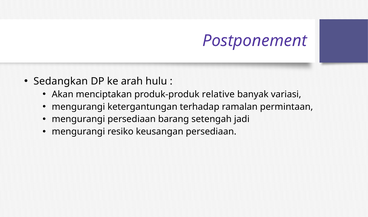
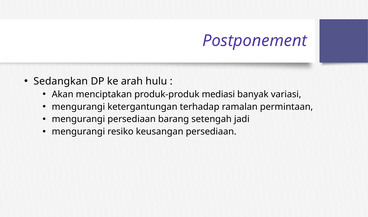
relative: relative -> mediasi
